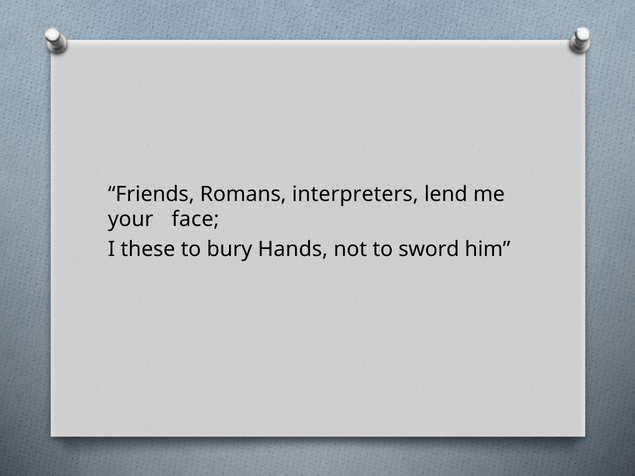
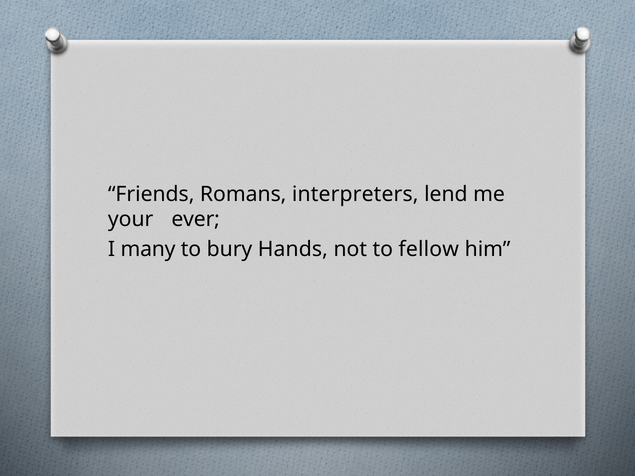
face: face -> ever
these: these -> many
sword: sword -> fellow
